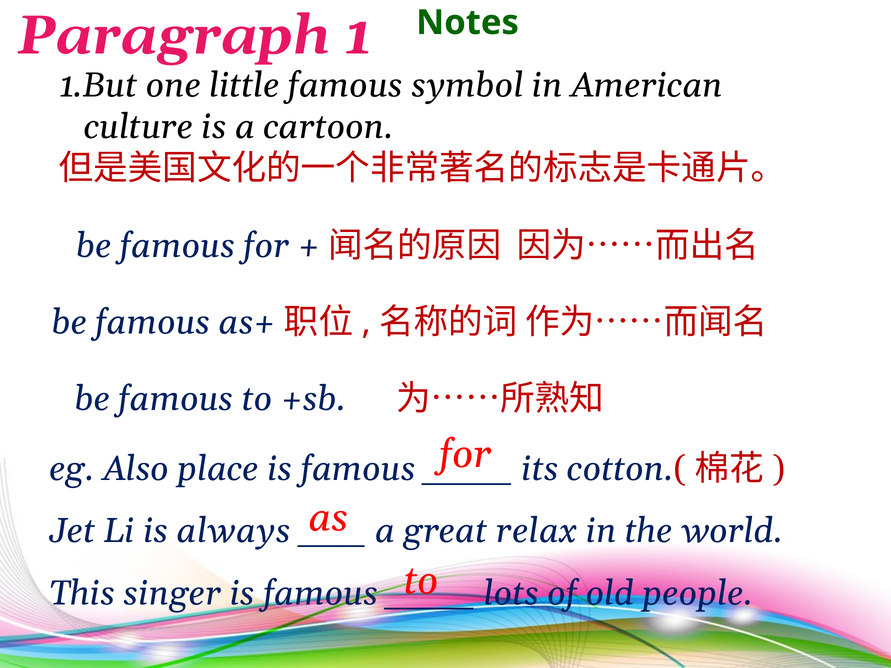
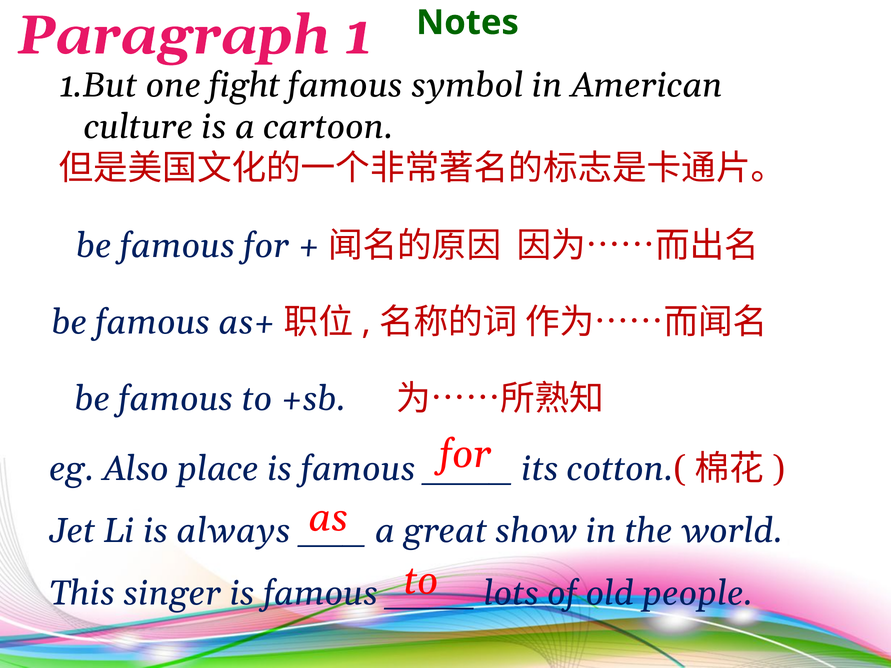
little: little -> fight
relax: relax -> show
